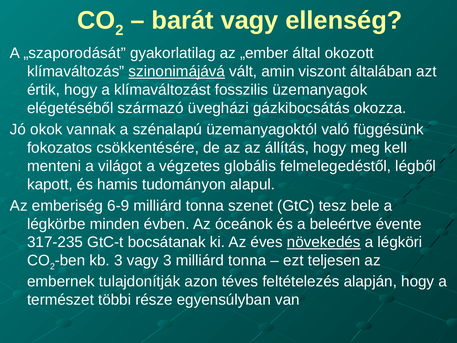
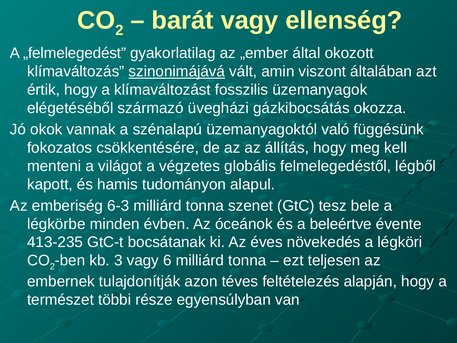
„szaporodását: „szaporodását -> „felmelegedést
6-9: 6-9 -> 6-3
317-235: 317-235 -> 413-235
növekedés underline: present -> none
vagy 3: 3 -> 6
